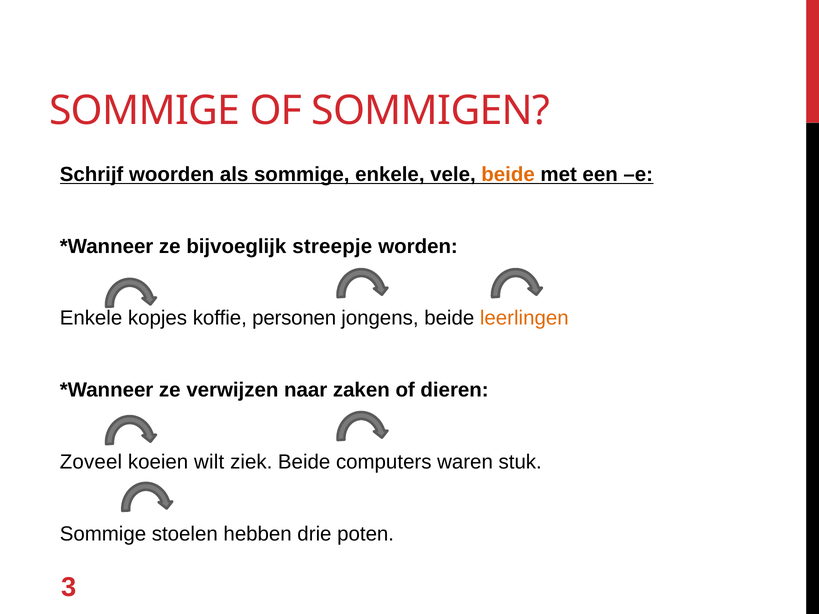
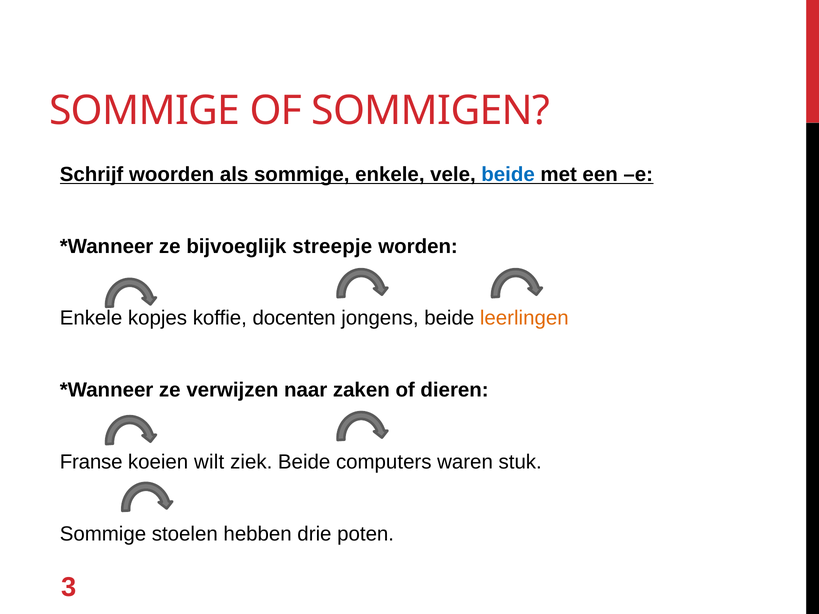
beide at (508, 175) colour: orange -> blue
personen: personen -> docenten
Zoveel: Zoveel -> Franse
